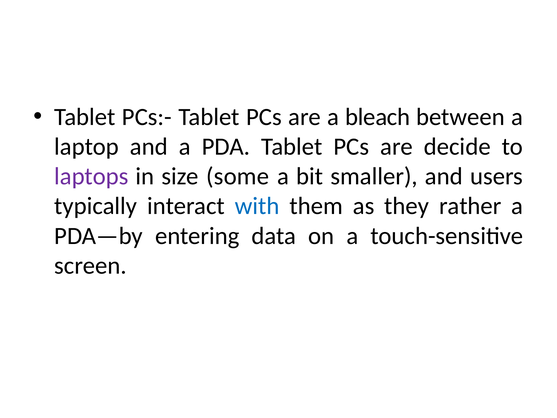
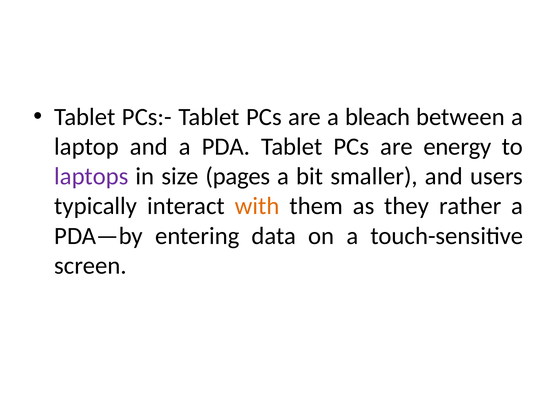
decide: decide -> energy
some: some -> pages
with colour: blue -> orange
